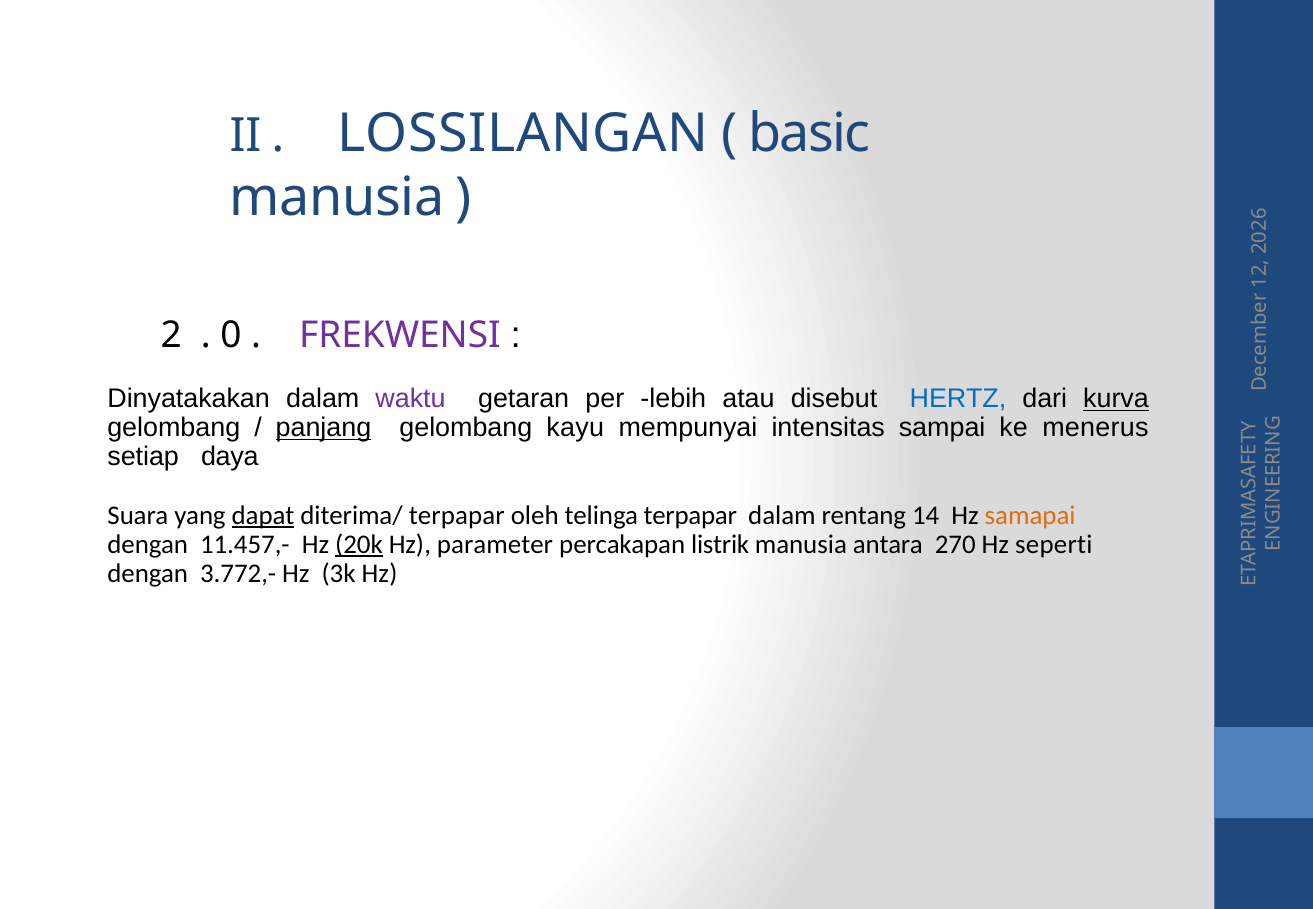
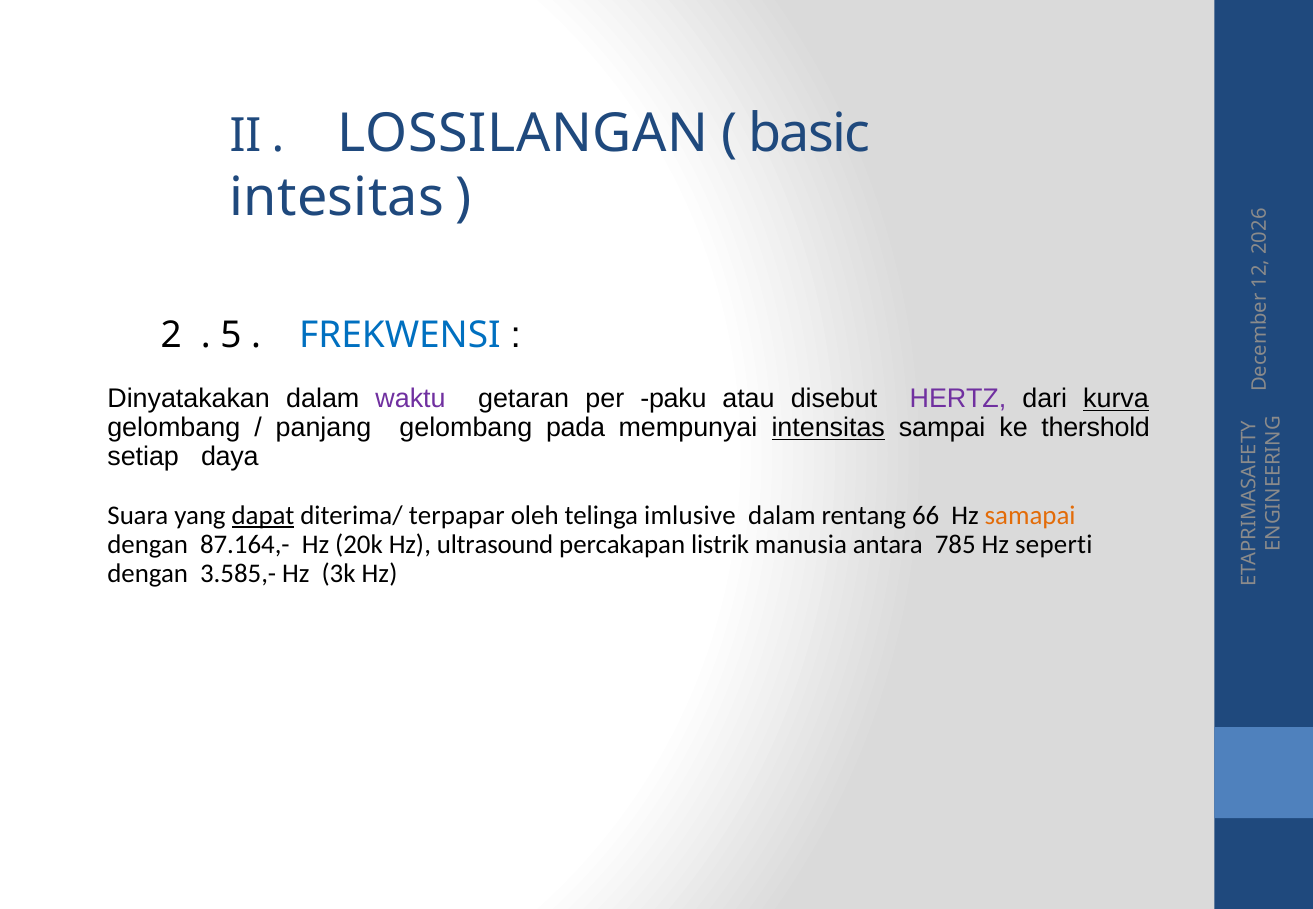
manusia at (337, 198): manusia -> intesitas
0 at (231, 335): 0 -> 5
FREKWENSI colour: purple -> blue
lebih: lebih -> paku
HERTZ colour: blue -> purple
panjang underline: present -> none
kayu: kayu -> pada
intensitas underline: none -> present
menerus: menerus -> thershold
telinga terpapar: terpapar -> imlusive
14: 14 -> 66
11.457,-: 11.457,- -> 87.164,-
20k underline: present -> none
parameter: parameter -> ultrasound
270: 270 -> 785
3.772,-: 3.772,- -> 3.585,-
